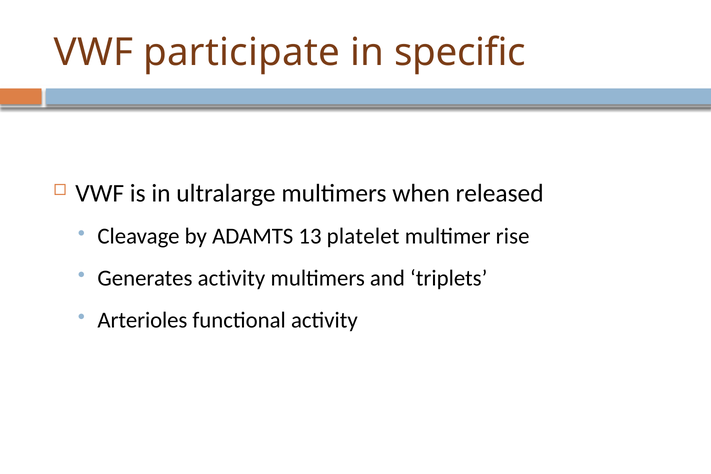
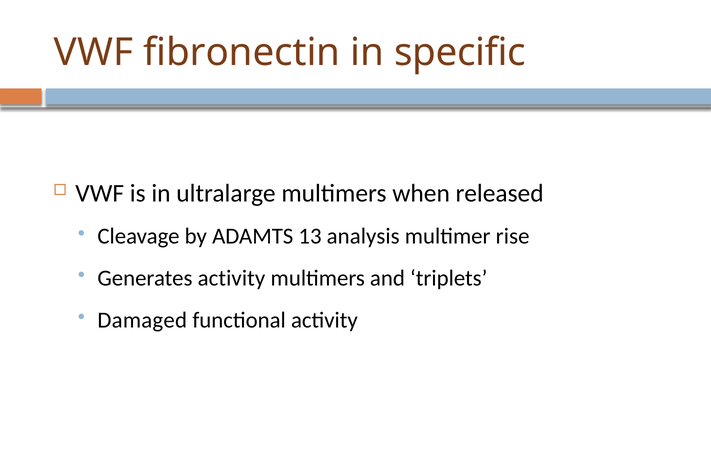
participate: participate -> fibronectin
platelet: platelet -> analysis
Arterioles: Arterioles -> Damaged
